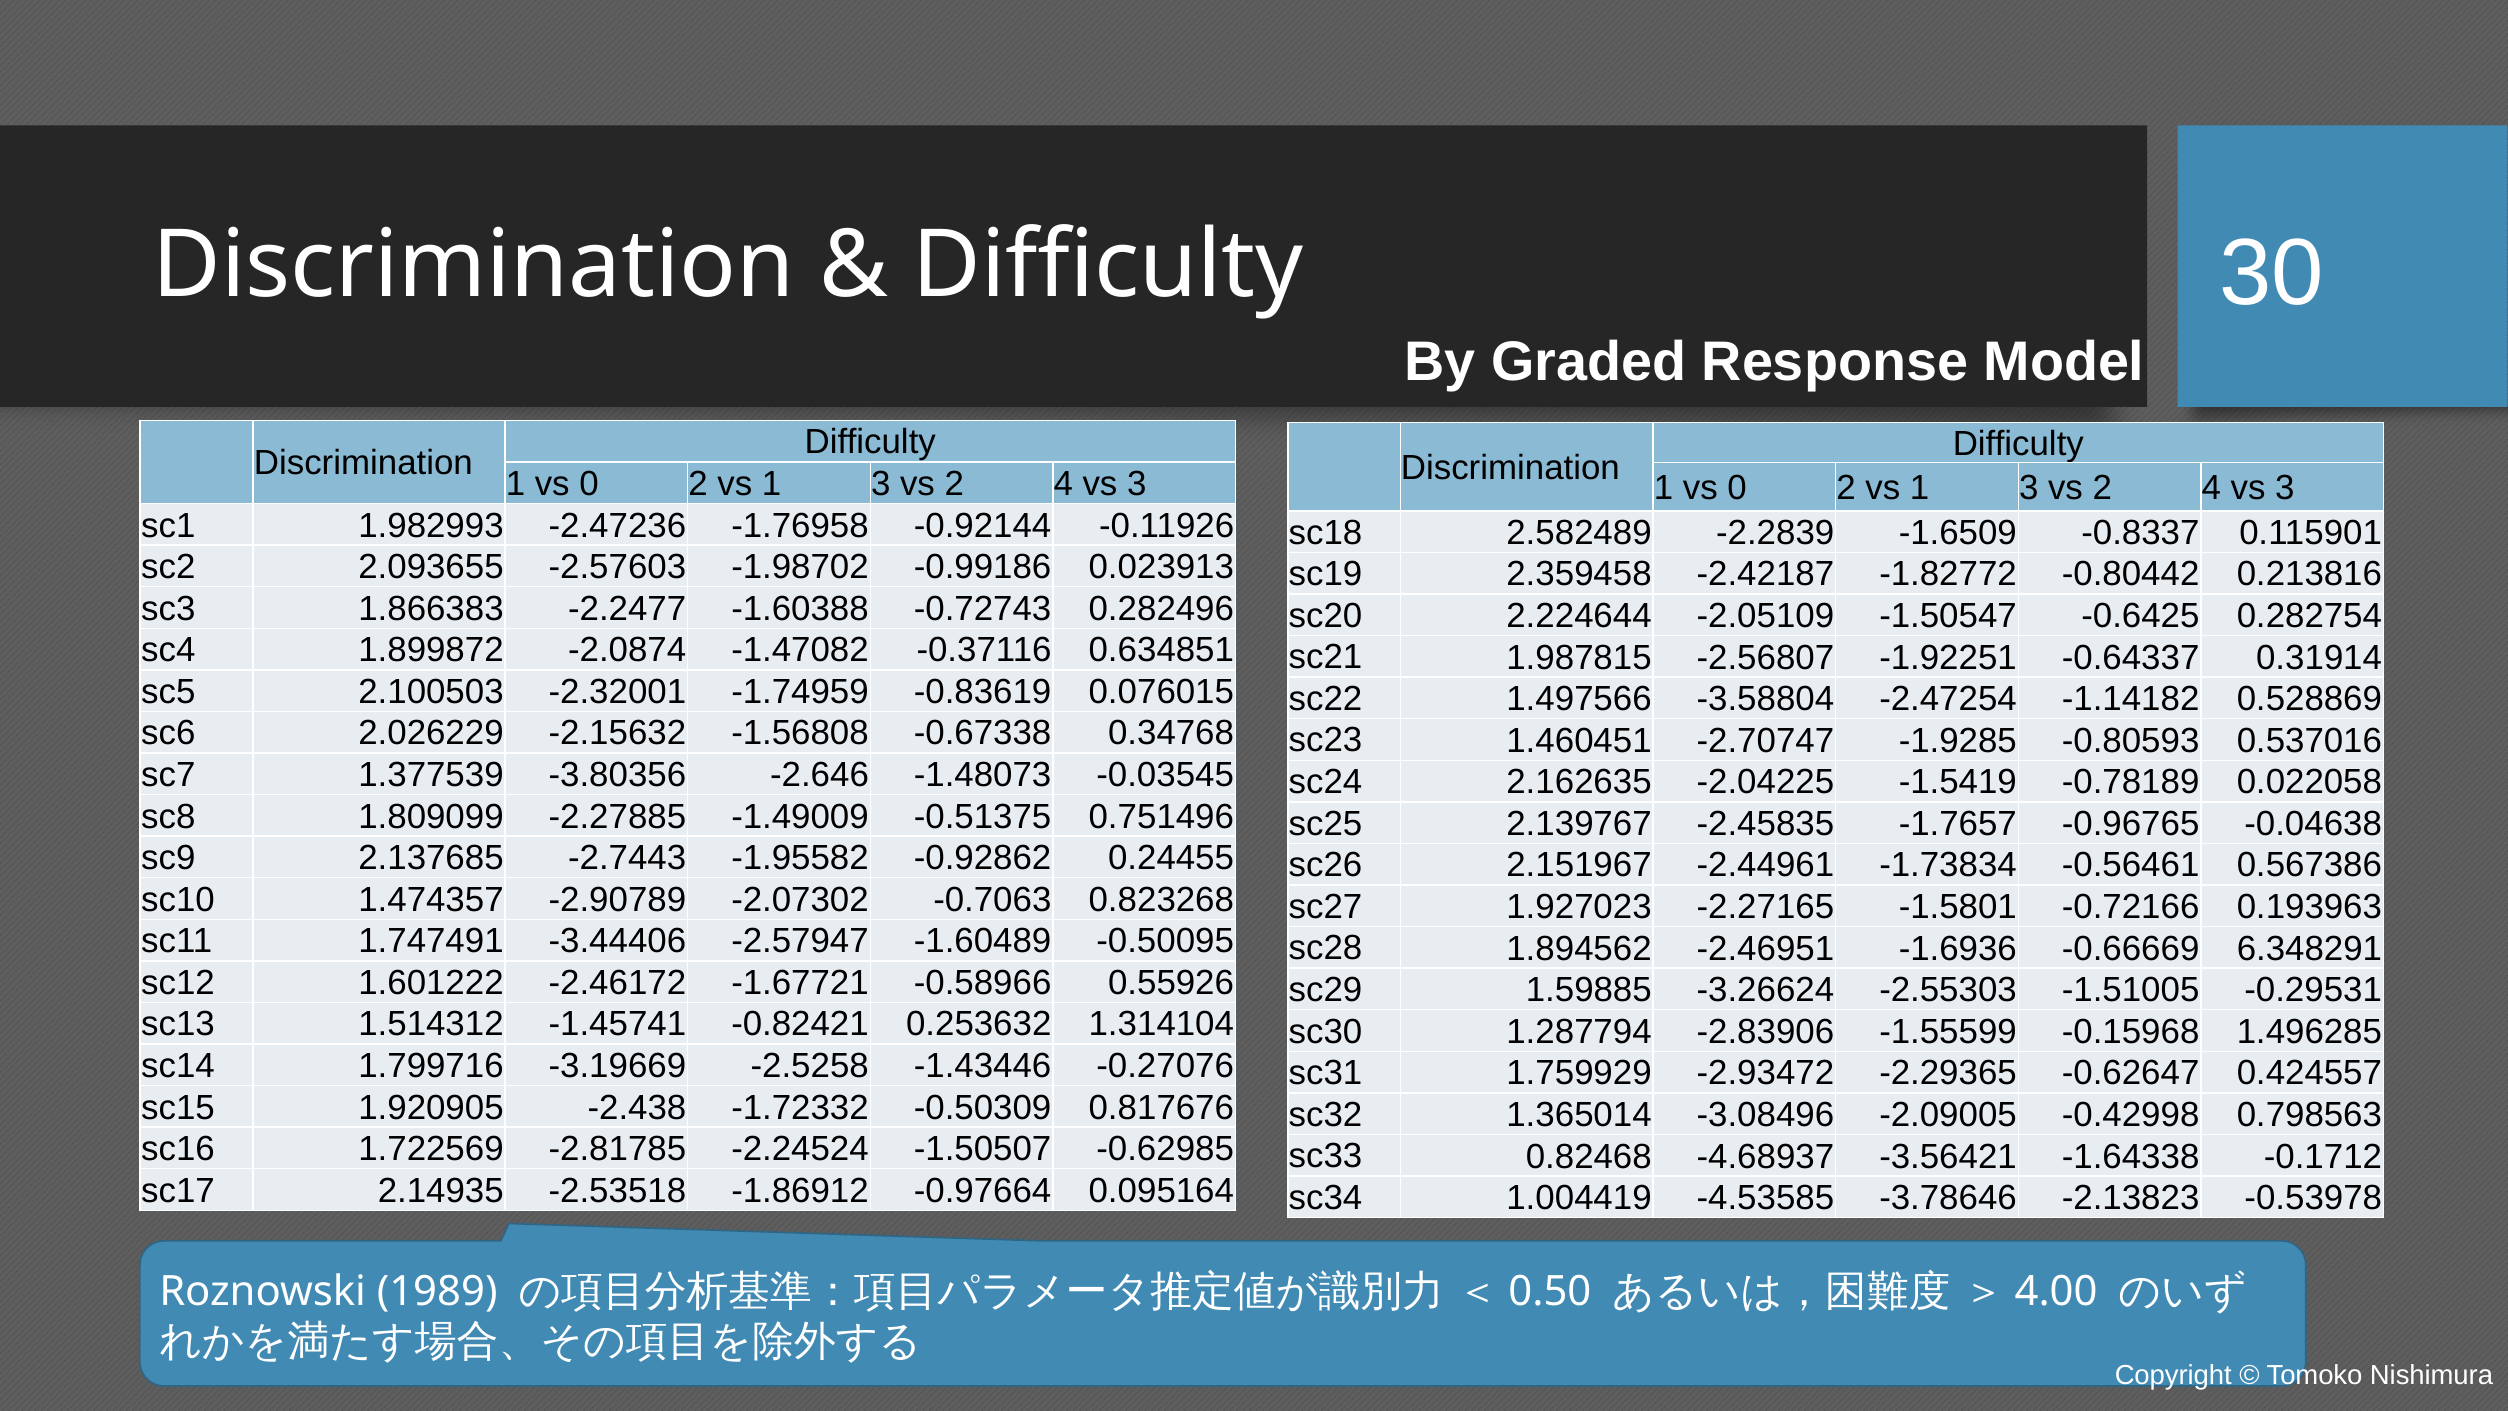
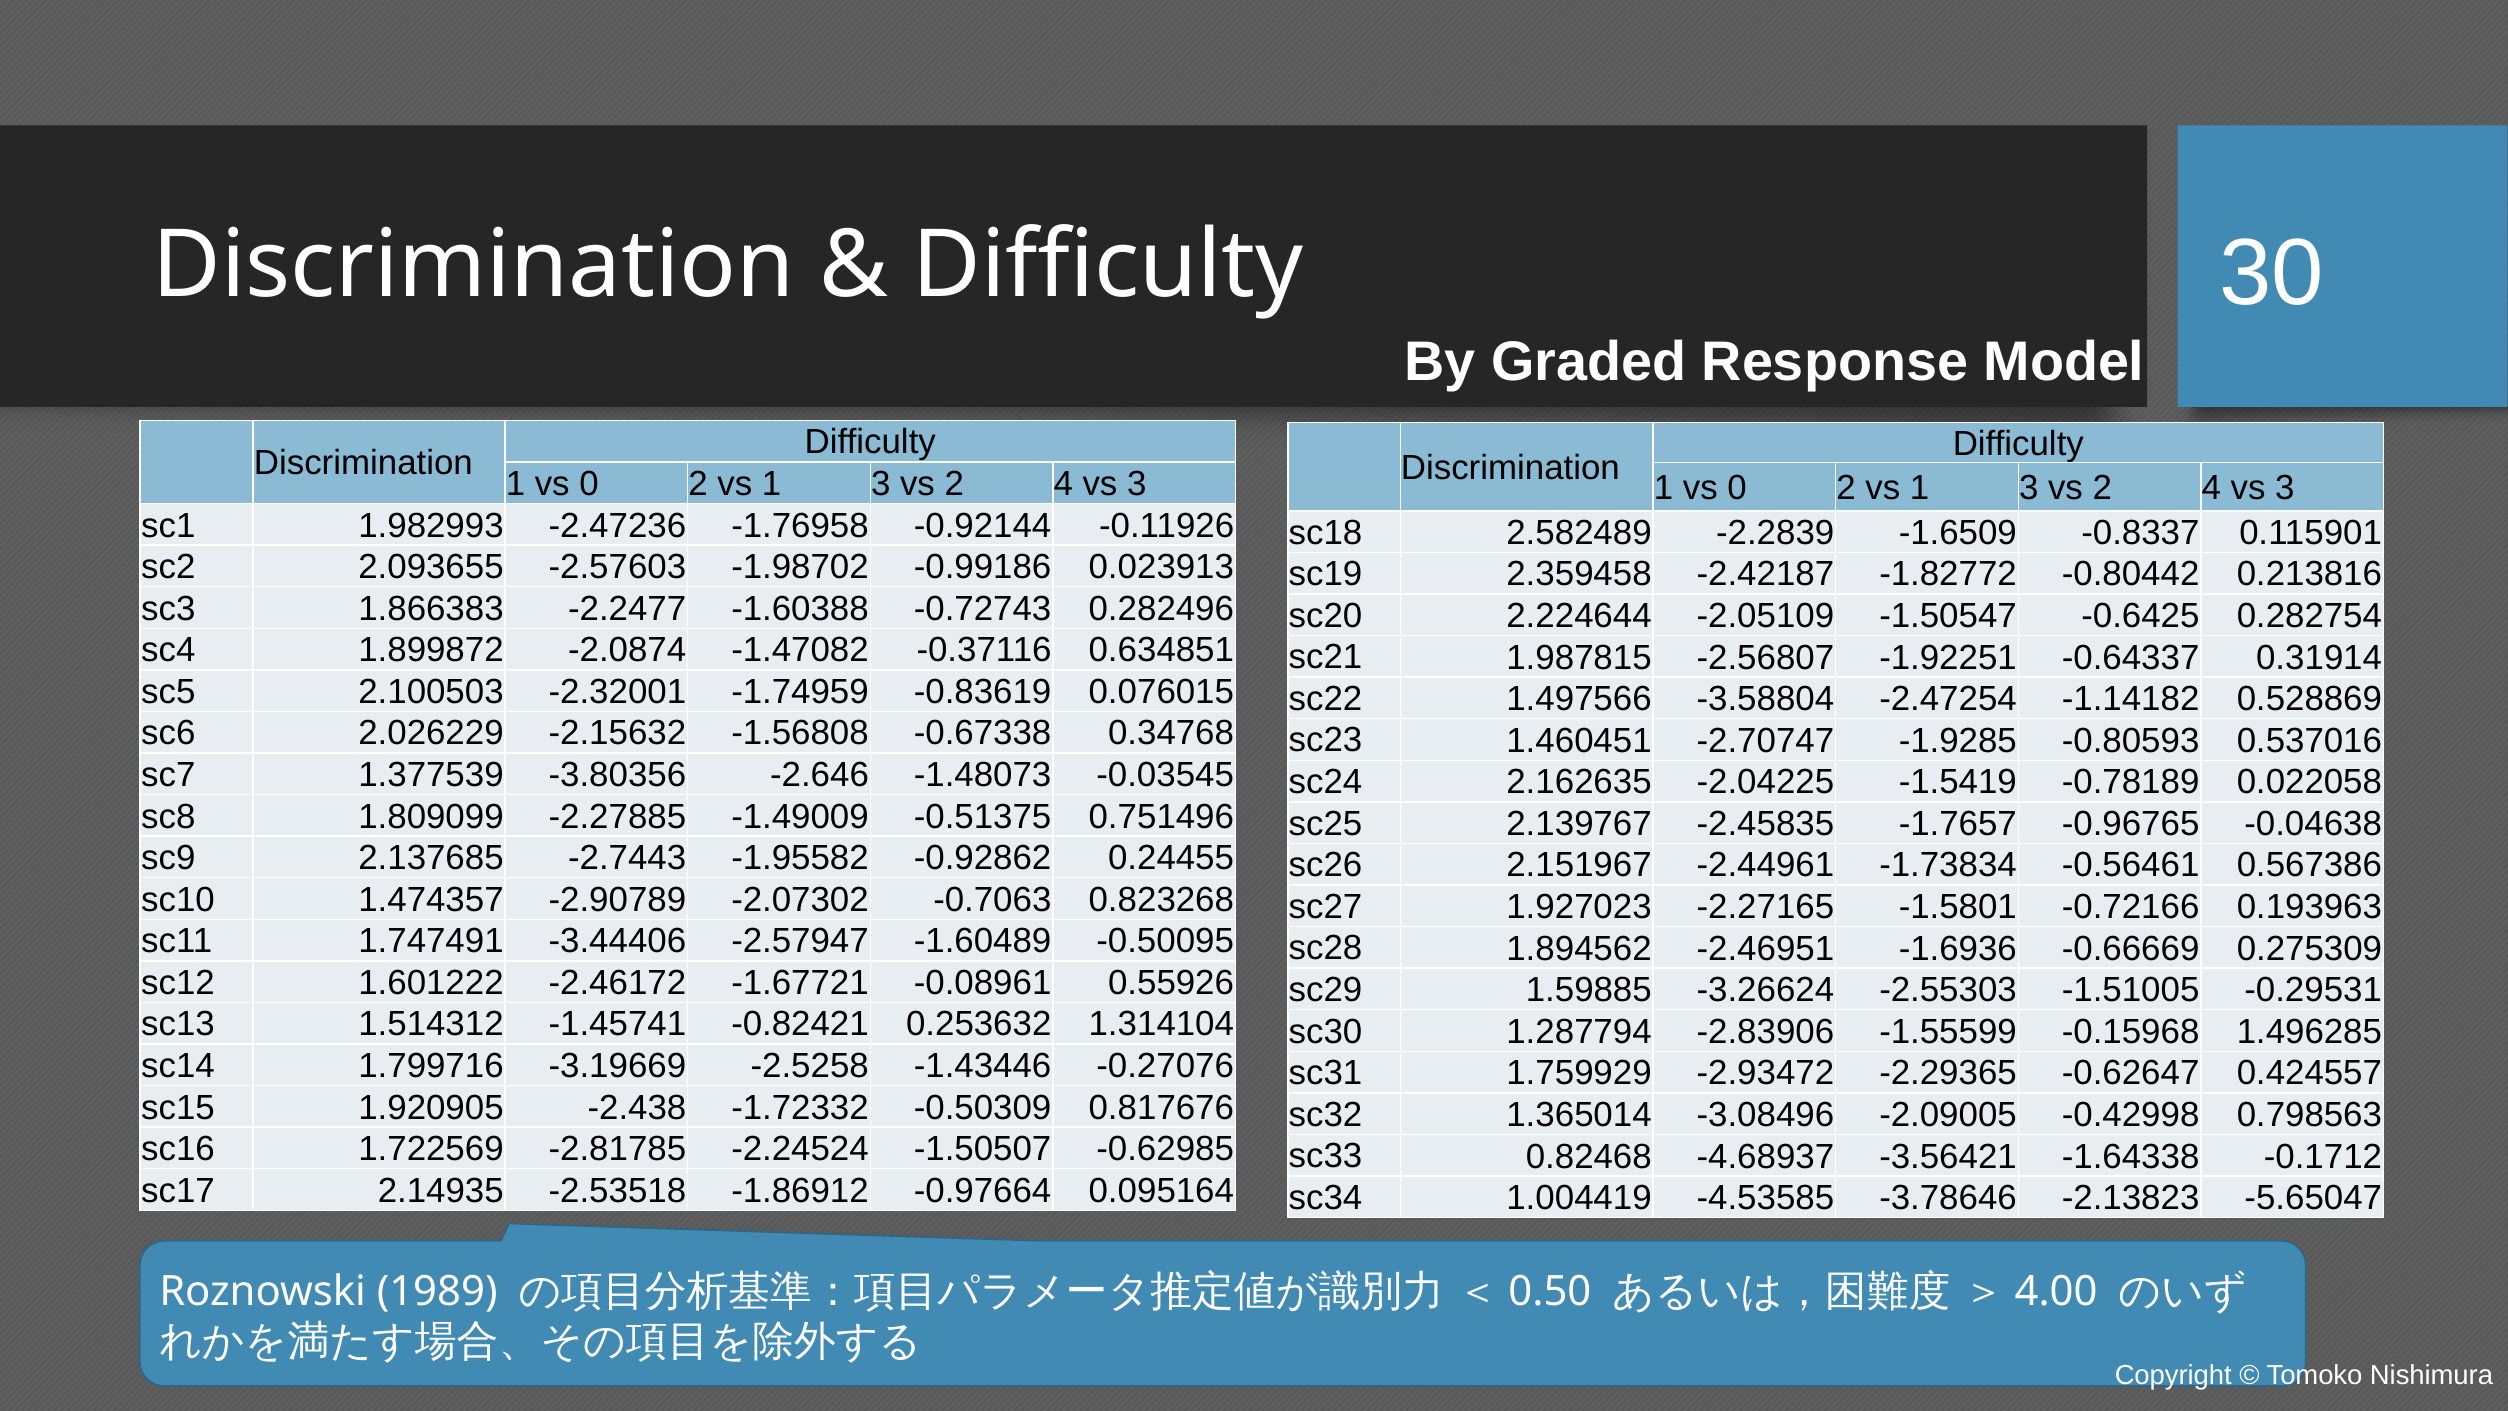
6.348291: 6.348291 -> 0.275309
-0.58966: -0.58966 -> -0.08961
-0.53978: -0.53978 -> -5.65047
